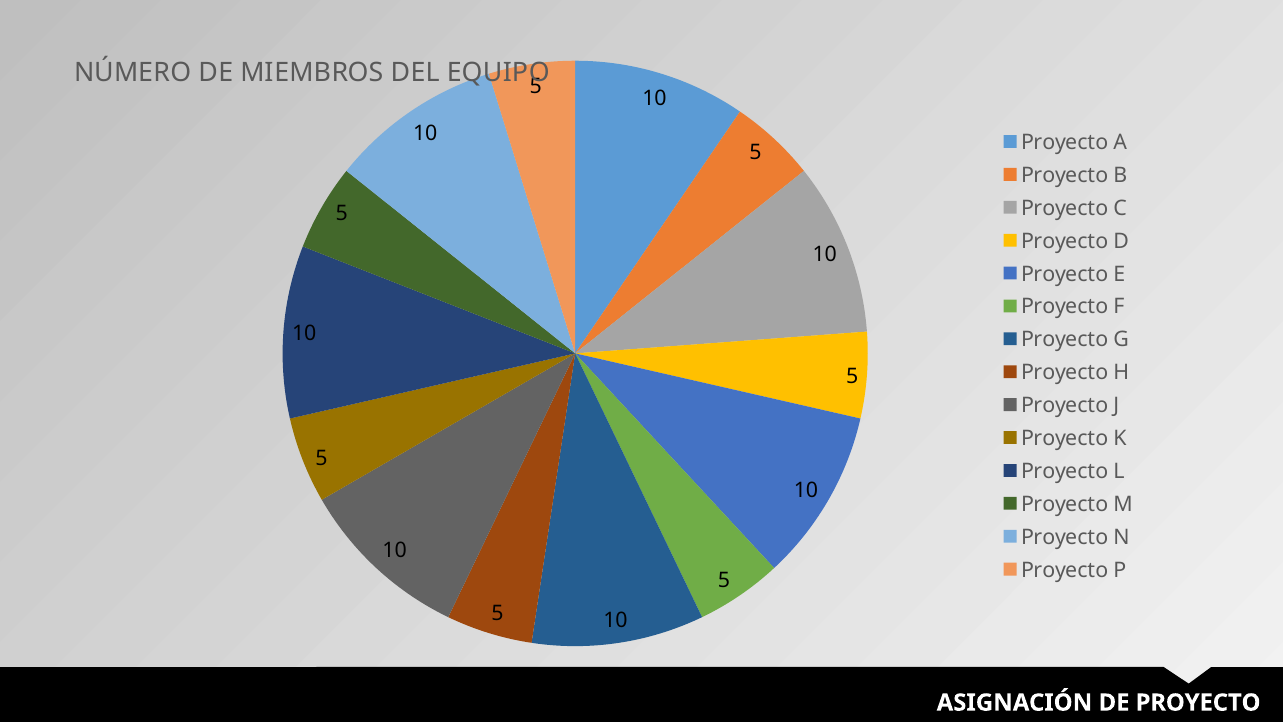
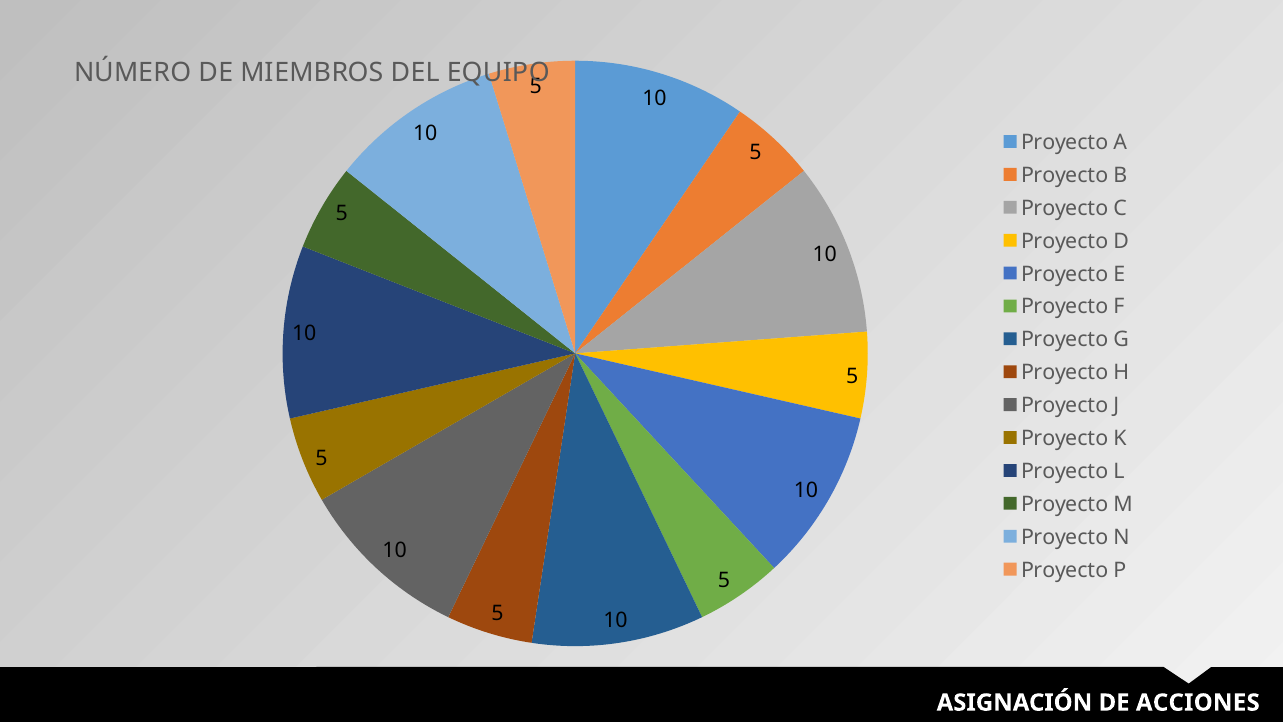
DE PROYECTO: PROYECTO -> ACCIONES
